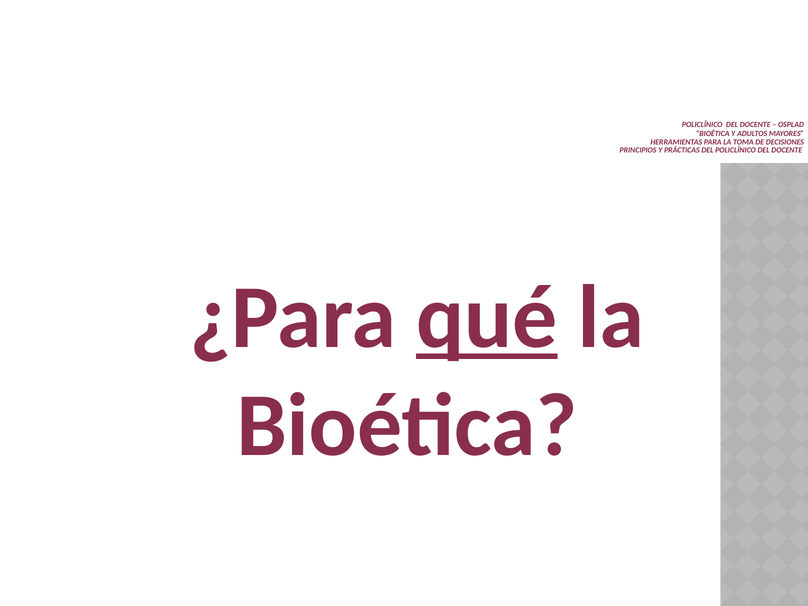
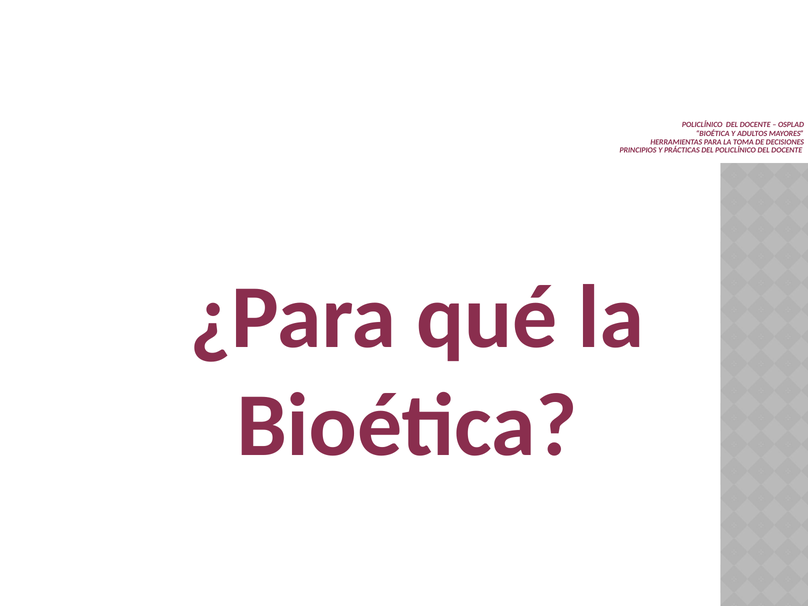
qué underline: present -> none
